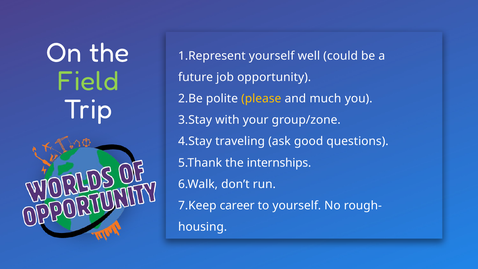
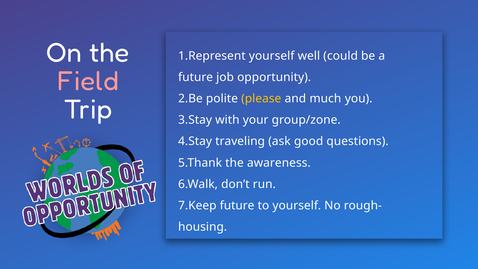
Field colour: light green -> pink
internships: internships -> awareness
7.Keep career: career -> future
